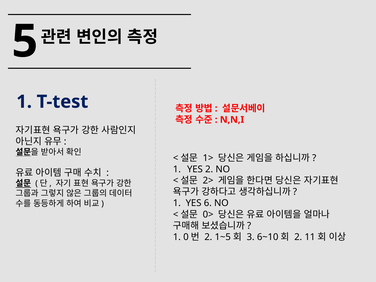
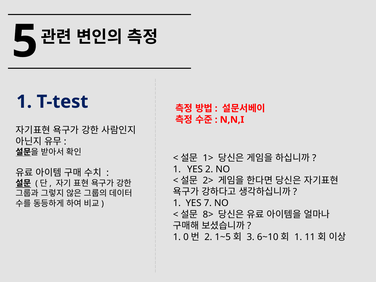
6: 6 -> 7
0>: 0> -> 8>
2 at (298, 237): 2 -> 1
